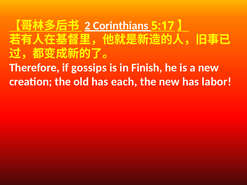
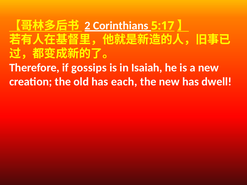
Finish: Finish -> Isaiah
labor: labor -> dwell
